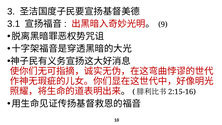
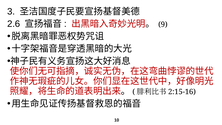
3.1: 3.1 -> 2.6
